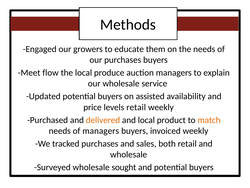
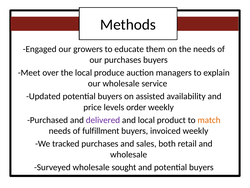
flow: flow -> over
levels retail: retail -> order
delivered colour: orange -> purple
of managers: managers -> fulfillment
